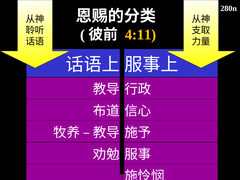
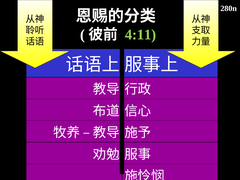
4:11 colour: yellow -> light green
